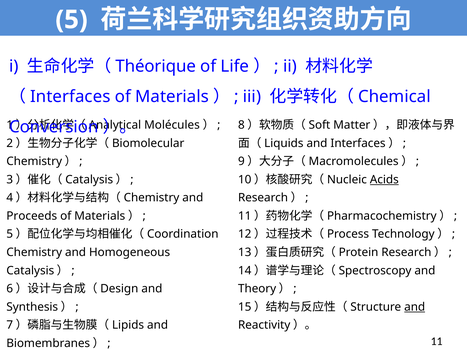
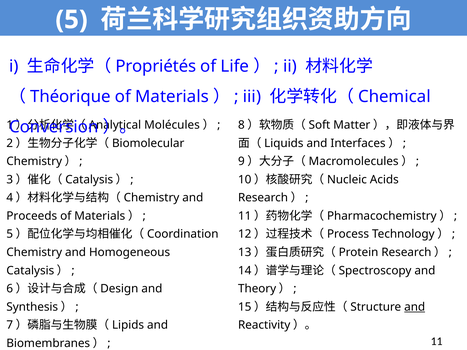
Théorique: Théorique -> Propriétés
Interfaces: Interfaces -> Théorique
Acids underline: present -> none
